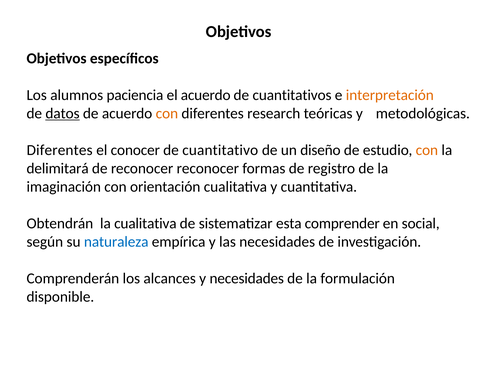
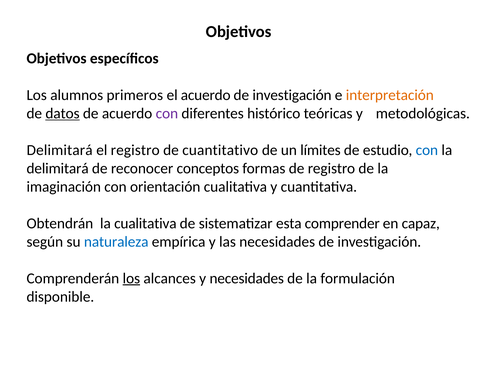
paciencia: paciencia -> primeros
cuantitativos at (292, 95): cuantitativos -> investigación
con at (167, 113) colour: orange -> purple
research: research -> histórico
Diferentes at (60, 150): Diferentes -> Delimitará
el conocer: conocer -> registro
diseño: diseño -> límites
con at (427, 150) colour: orange -> blue
reconocer reconocer: reconocer -> conceptos
social: social -> capaz
los at (131, 278) underline: none -> present
